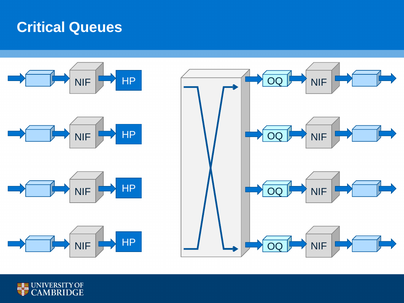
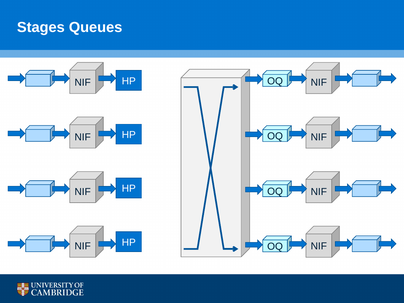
Critical: Critical -> Stages
